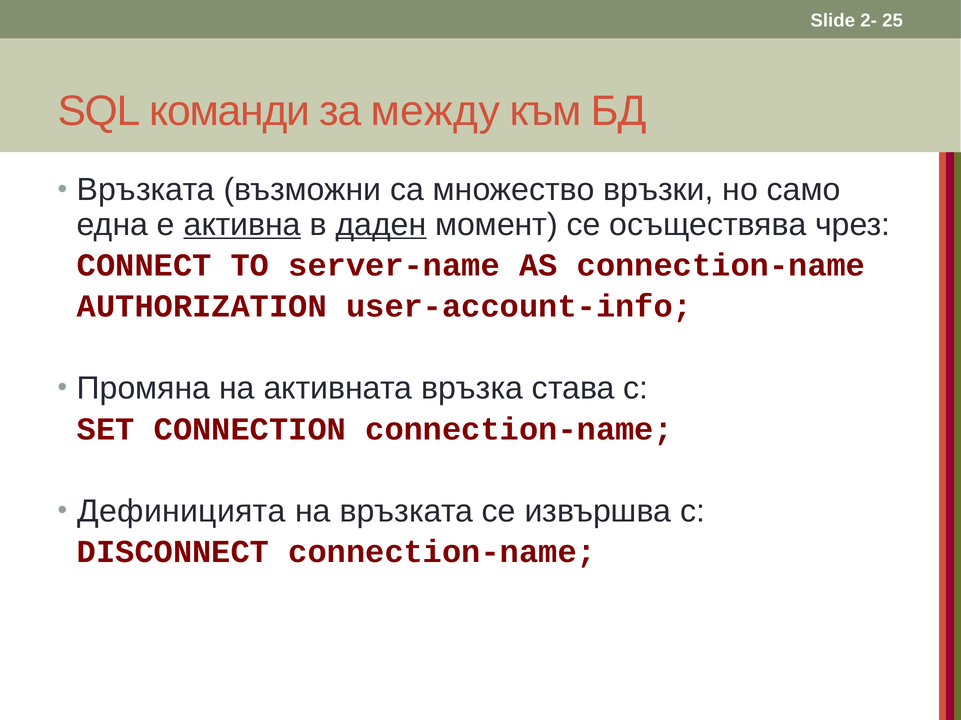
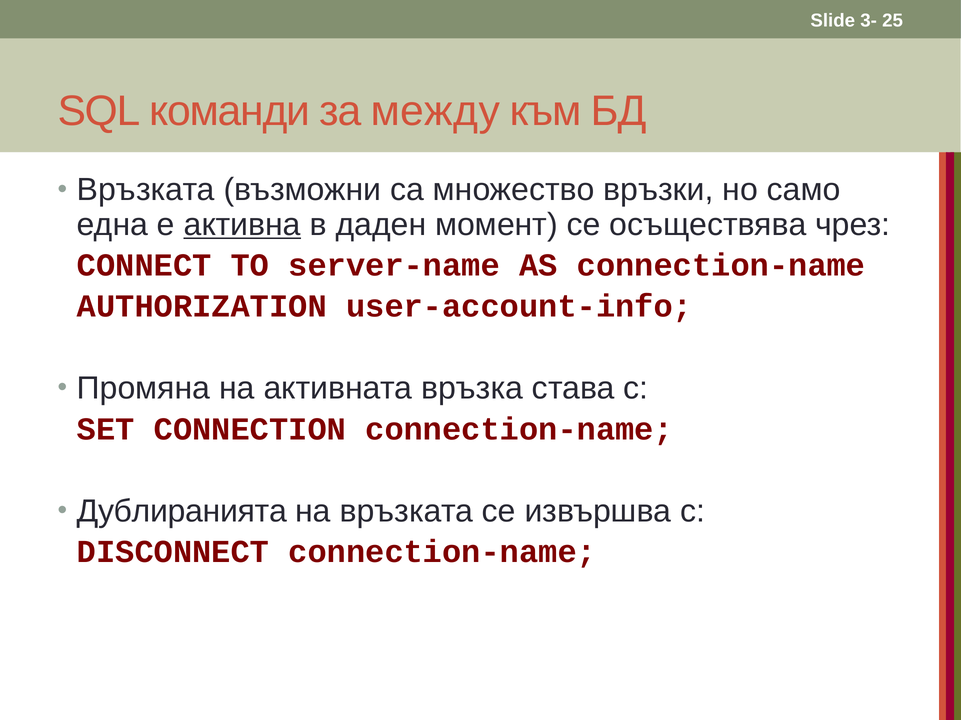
2-: 2- -> 3-
даден underline: present -> none
Дефиницията: Дефиницията -> Дублиранията
